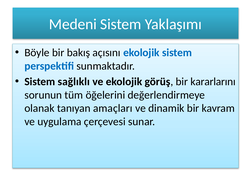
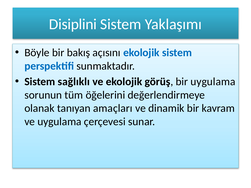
Medeni: Medeni -> Disiplini
bir kararlarını: kararlarını -> uygulama
